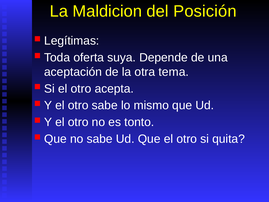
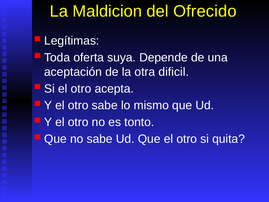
Posición: Posición -> Ofrecido
tema: tema -> dificil
